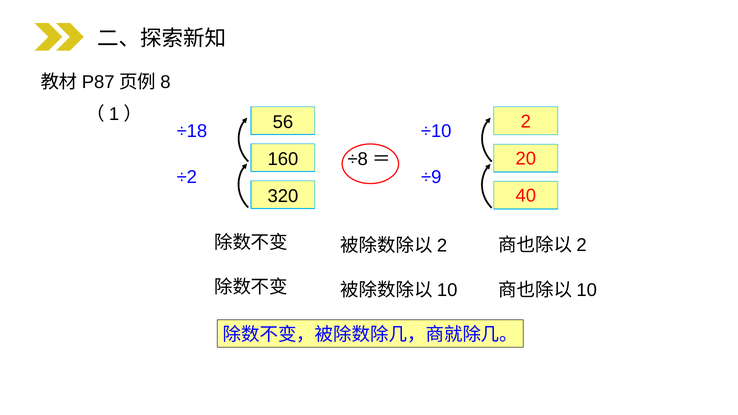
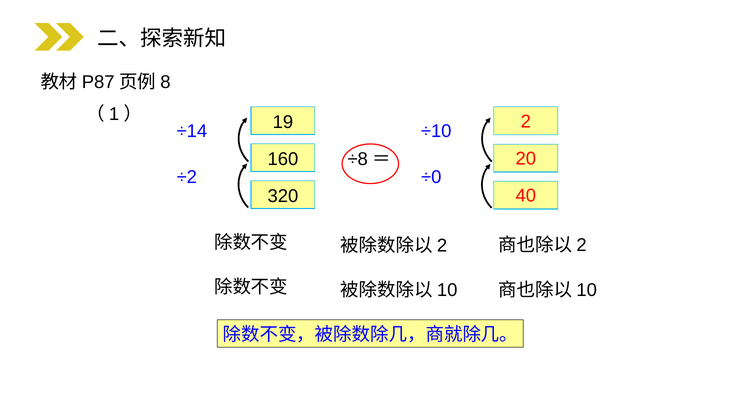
56: 56 -> 19
÷18: ÷18 -> ÷14
÷9: ÷9 -> ÷0
